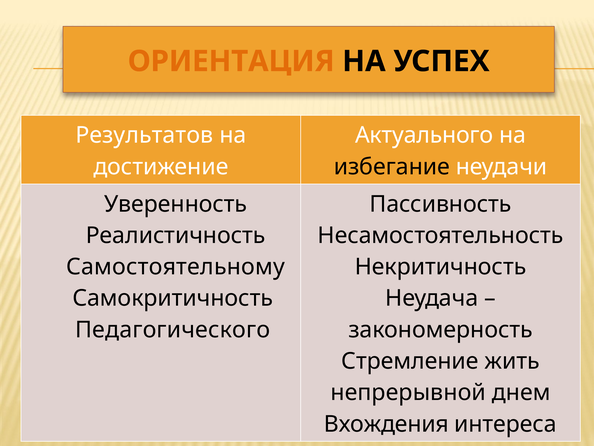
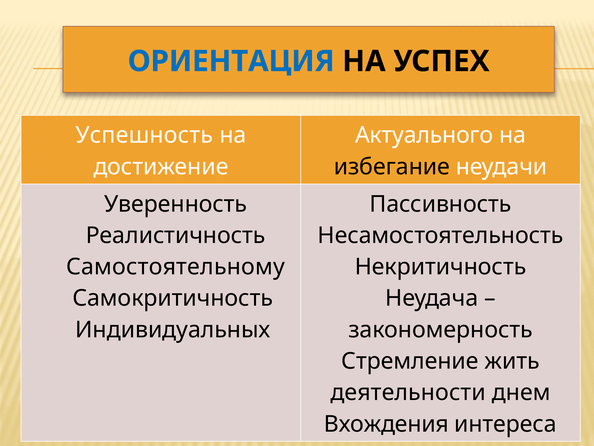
ОРИЕНТАЦИЯ colour: orange -> blue
Результатов: Результатов -> Успешность
Педагогического: Педагогического -> Индивидуальных
непрерывной: непрерывной -> деятельности
